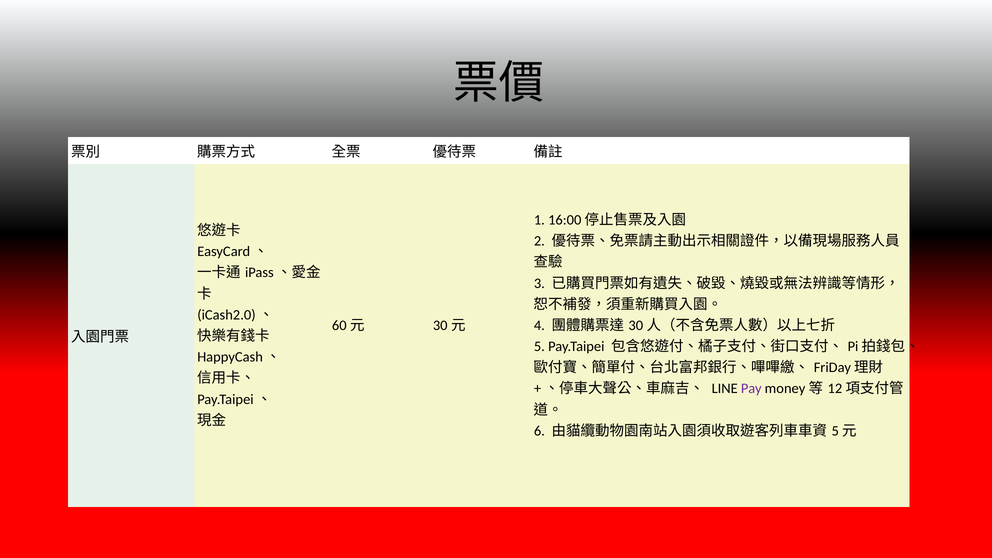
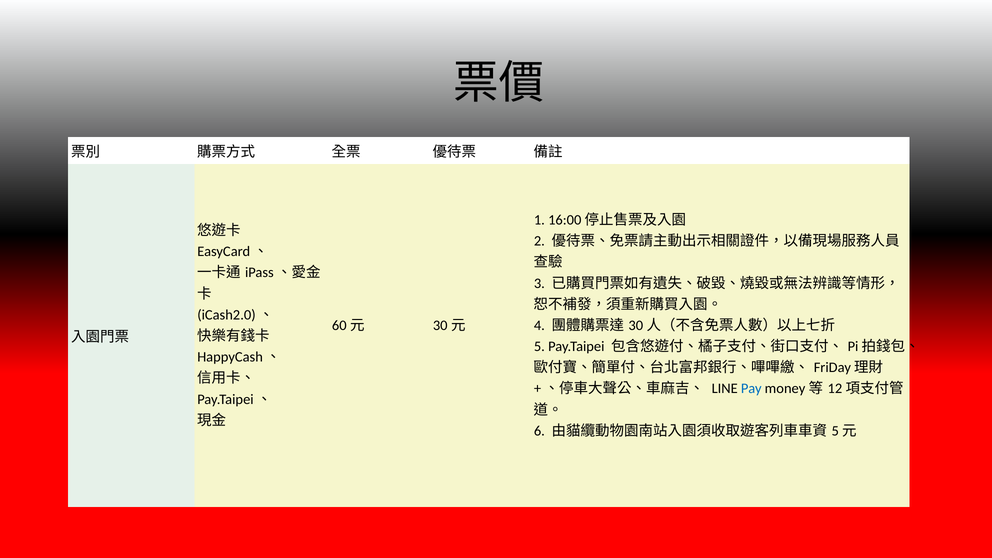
Pay colour: purple -> blue
